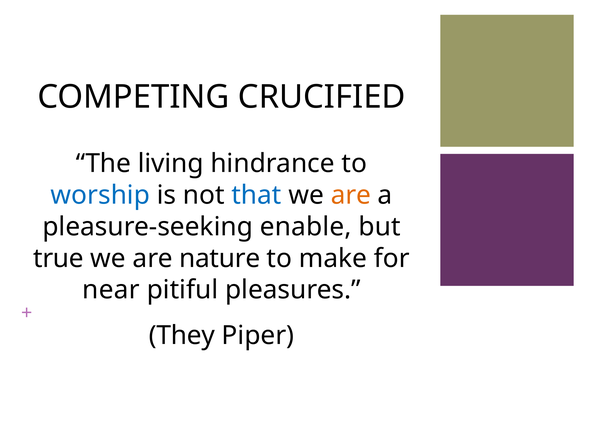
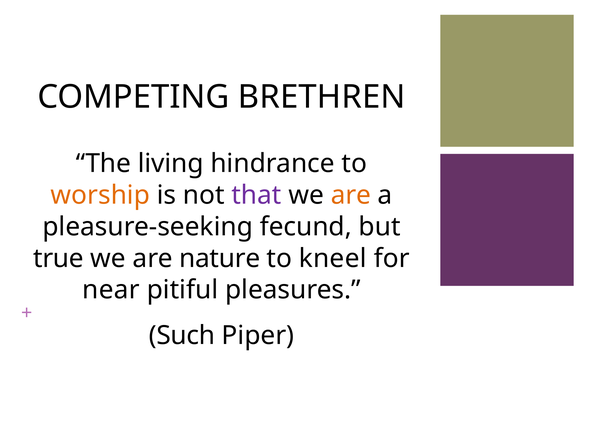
CRUCIFIED: CRUCIFIED -> BRETHREN
worship colour: blue -> orange
that colour: blue -> purple
enable: enable -> fecund
make: make -> kneel
They: They -> Such
